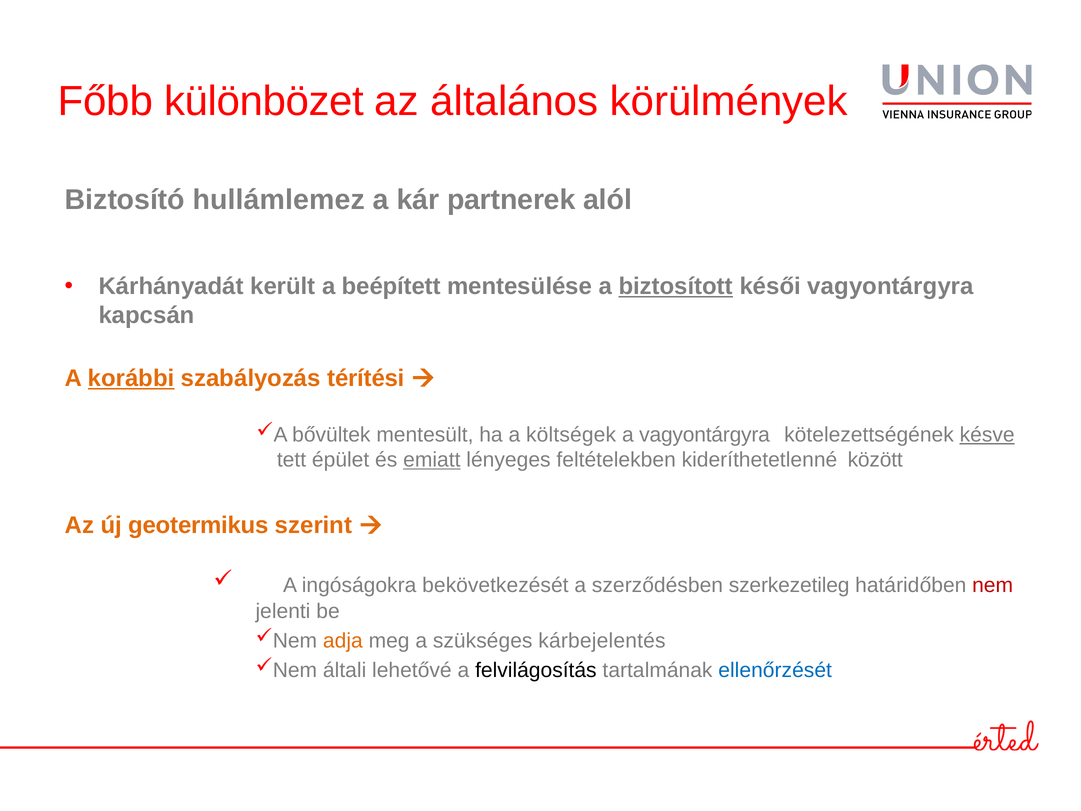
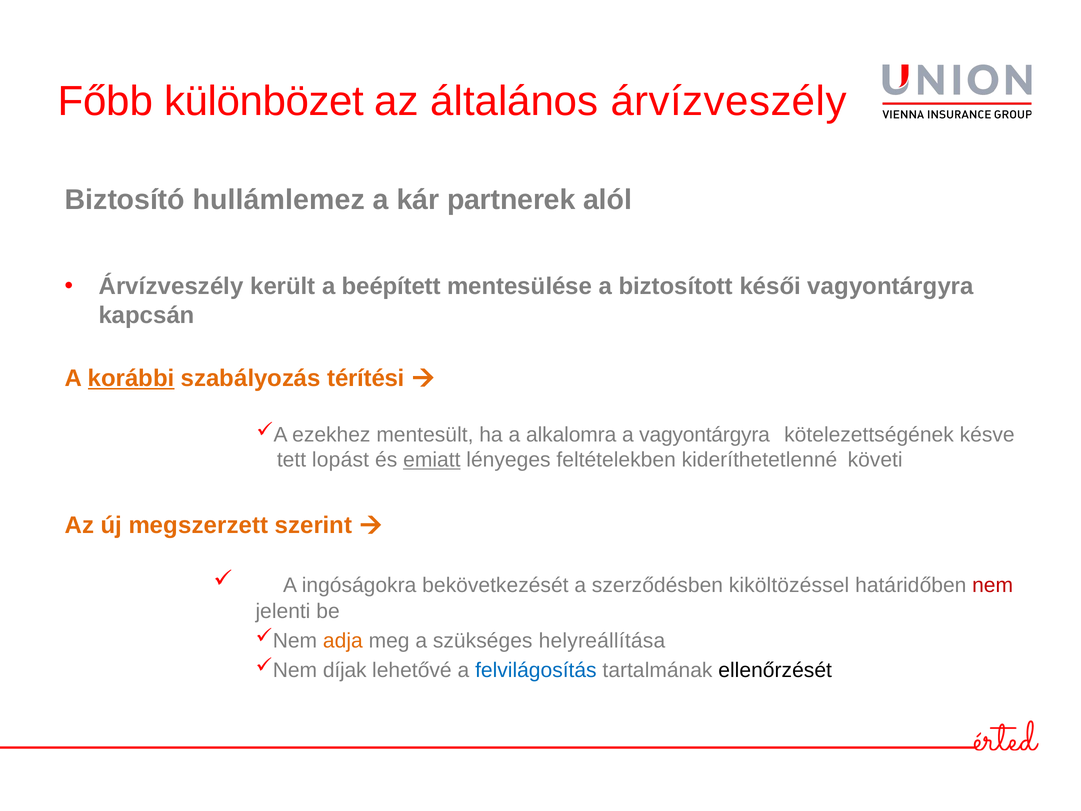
általános körülmények: körülmények -> árvízveszély
Kárhányadát at (171, 286): Kárhányadát -> Árvízveszély
biztosított underline: present -> none
bővültek: bővültek -> ezekhez
költségek: költségek -> alkalomra
késve underline: present -> none
épület: épület -> lopást
között: között -> követi
geotermikus: geotermikus -> megszerzett
szerkezetileg: szerkezetileg -> kiköltözéssel
kárbejelentés: kárbejelentés -> helyreállítása
általi: általi -> díjak
felvilágosítás colour: black -> blue
ellenőrzését colour: blue -> black
